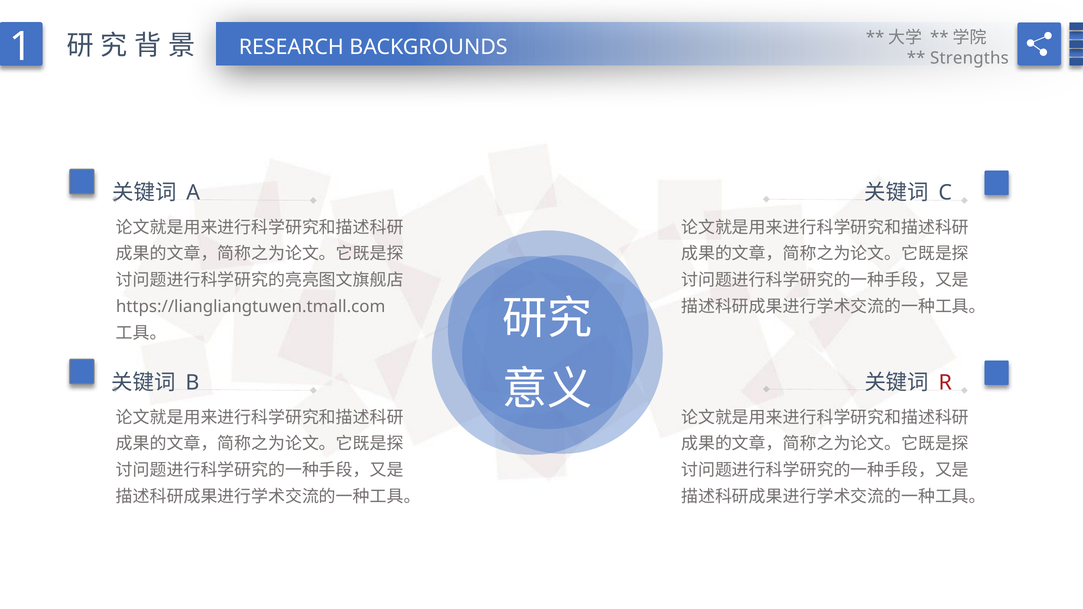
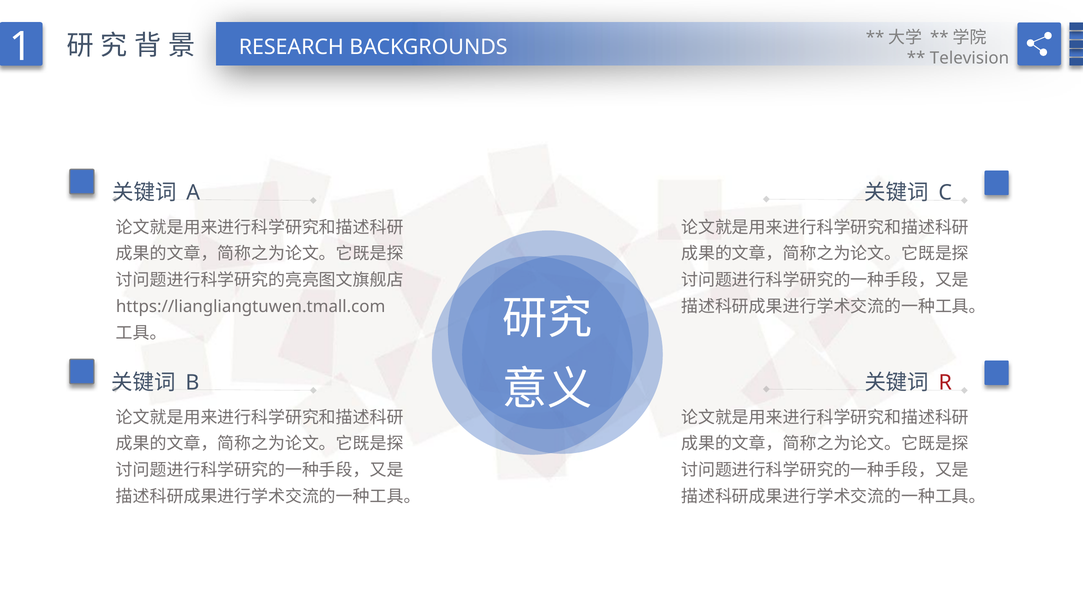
Strengths: Strengths -> Television
